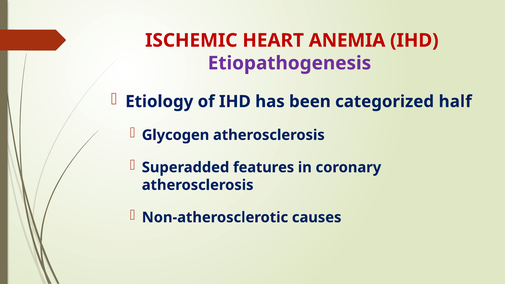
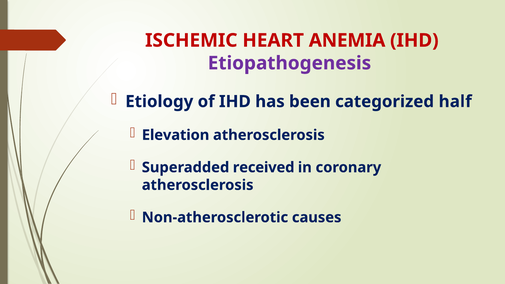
Glycogen: Glycogen -> Elevation
features: features -> received
